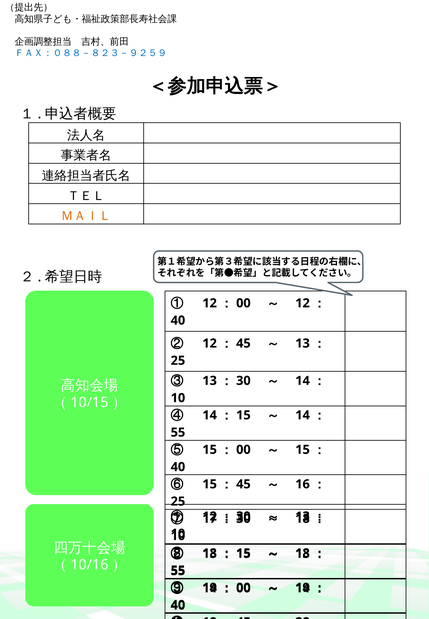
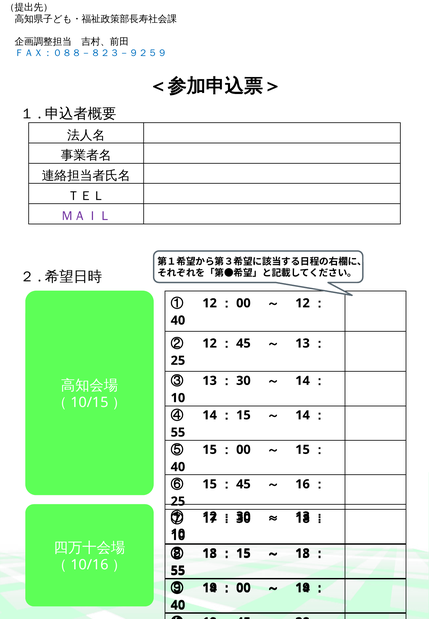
ＭＡＩＬ colour: orange -> purple
